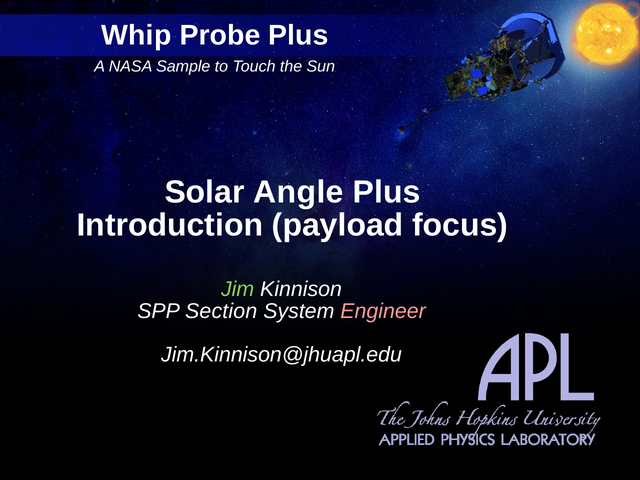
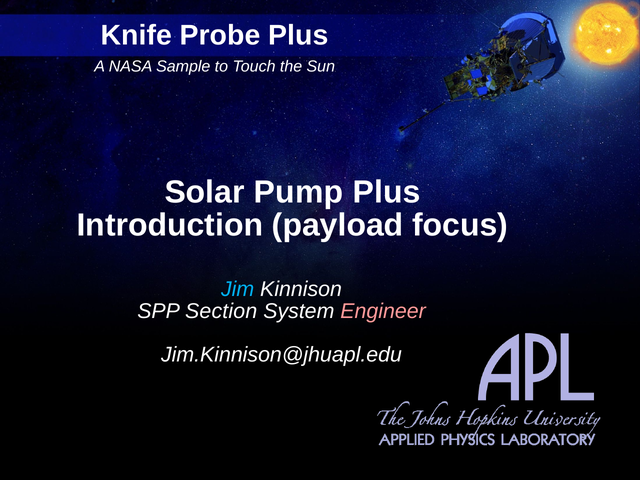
Whip: Whip -> Knife
Angle: Angle -> Pump
Jim colour: light green -> light blue
